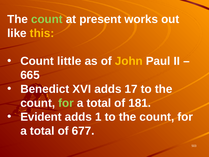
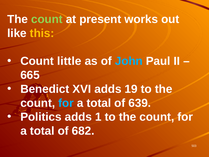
John colour: yellow -> light blue
17: 17 -> 19
for at (66, 103) colour: light green -> light blue
181: 181 -> 639
Evident: Evident -> Politics
677: 677 -> 682
